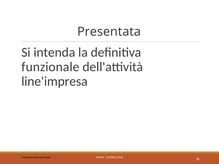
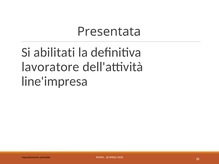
intenda: intenda -> abilitati
funzionale: funzionale -> lavoratore
